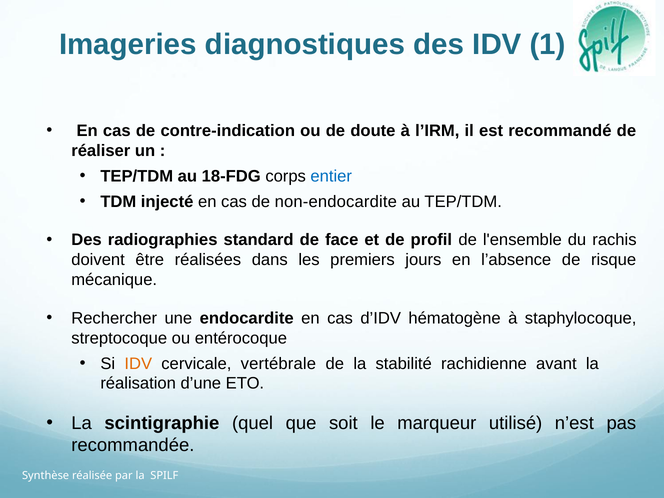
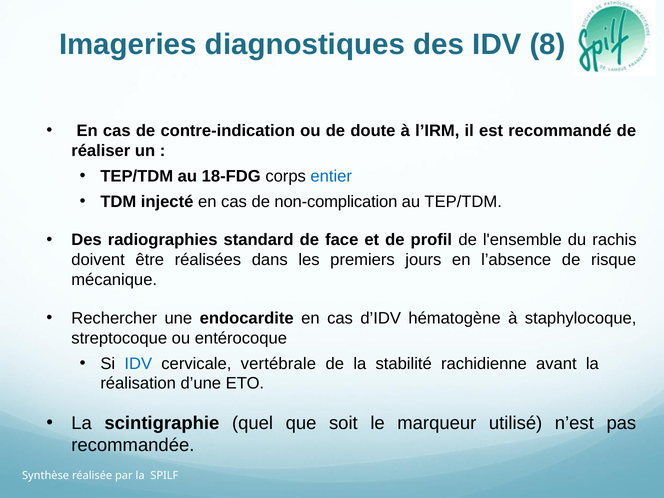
1: 1 -> 8
non-endocardite: non-endocardite -> non-complication
IDV at (138, 364) colour: orange -> blue
